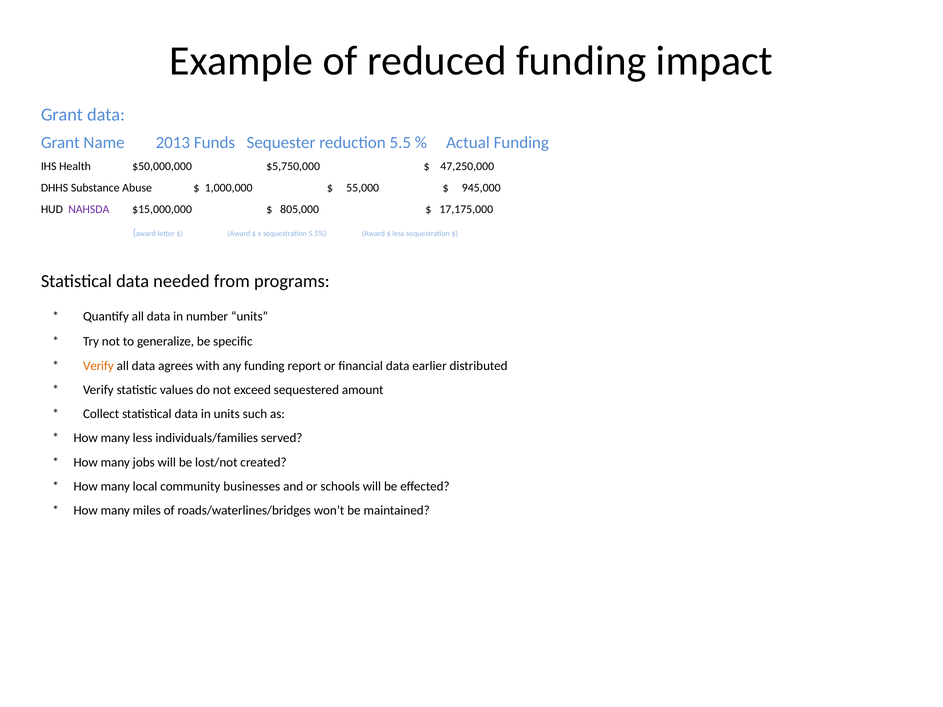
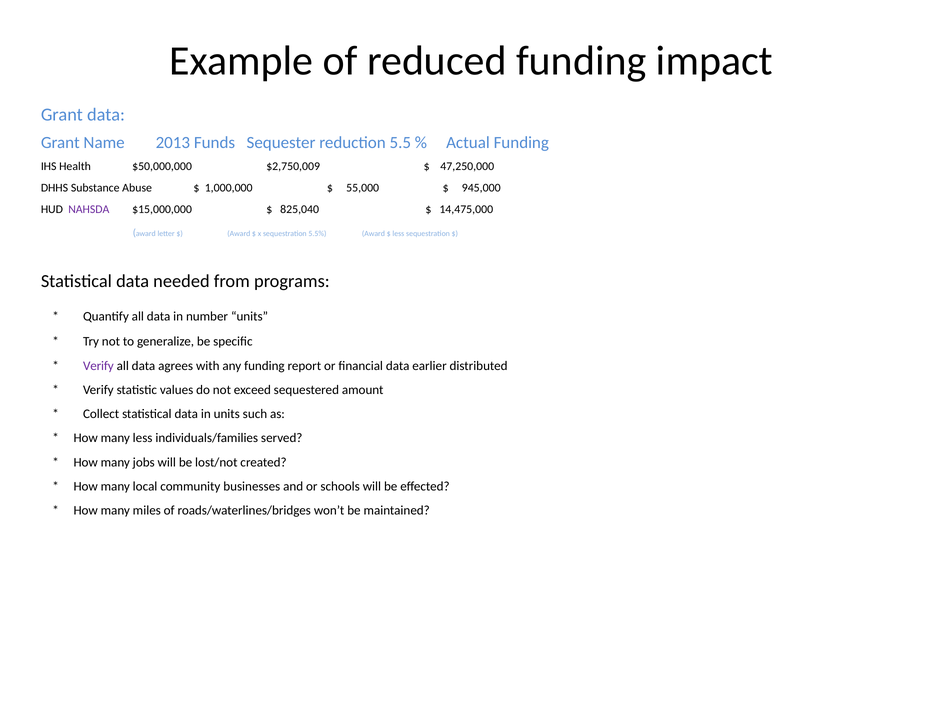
$5,750,000: $5,750,000 -> $2,750,009
805,000: 805,000 -> 825,040
17,175,000: 17,175,000 -> 14,475,000
Verify at (98, 366) colour: orange -> purple
